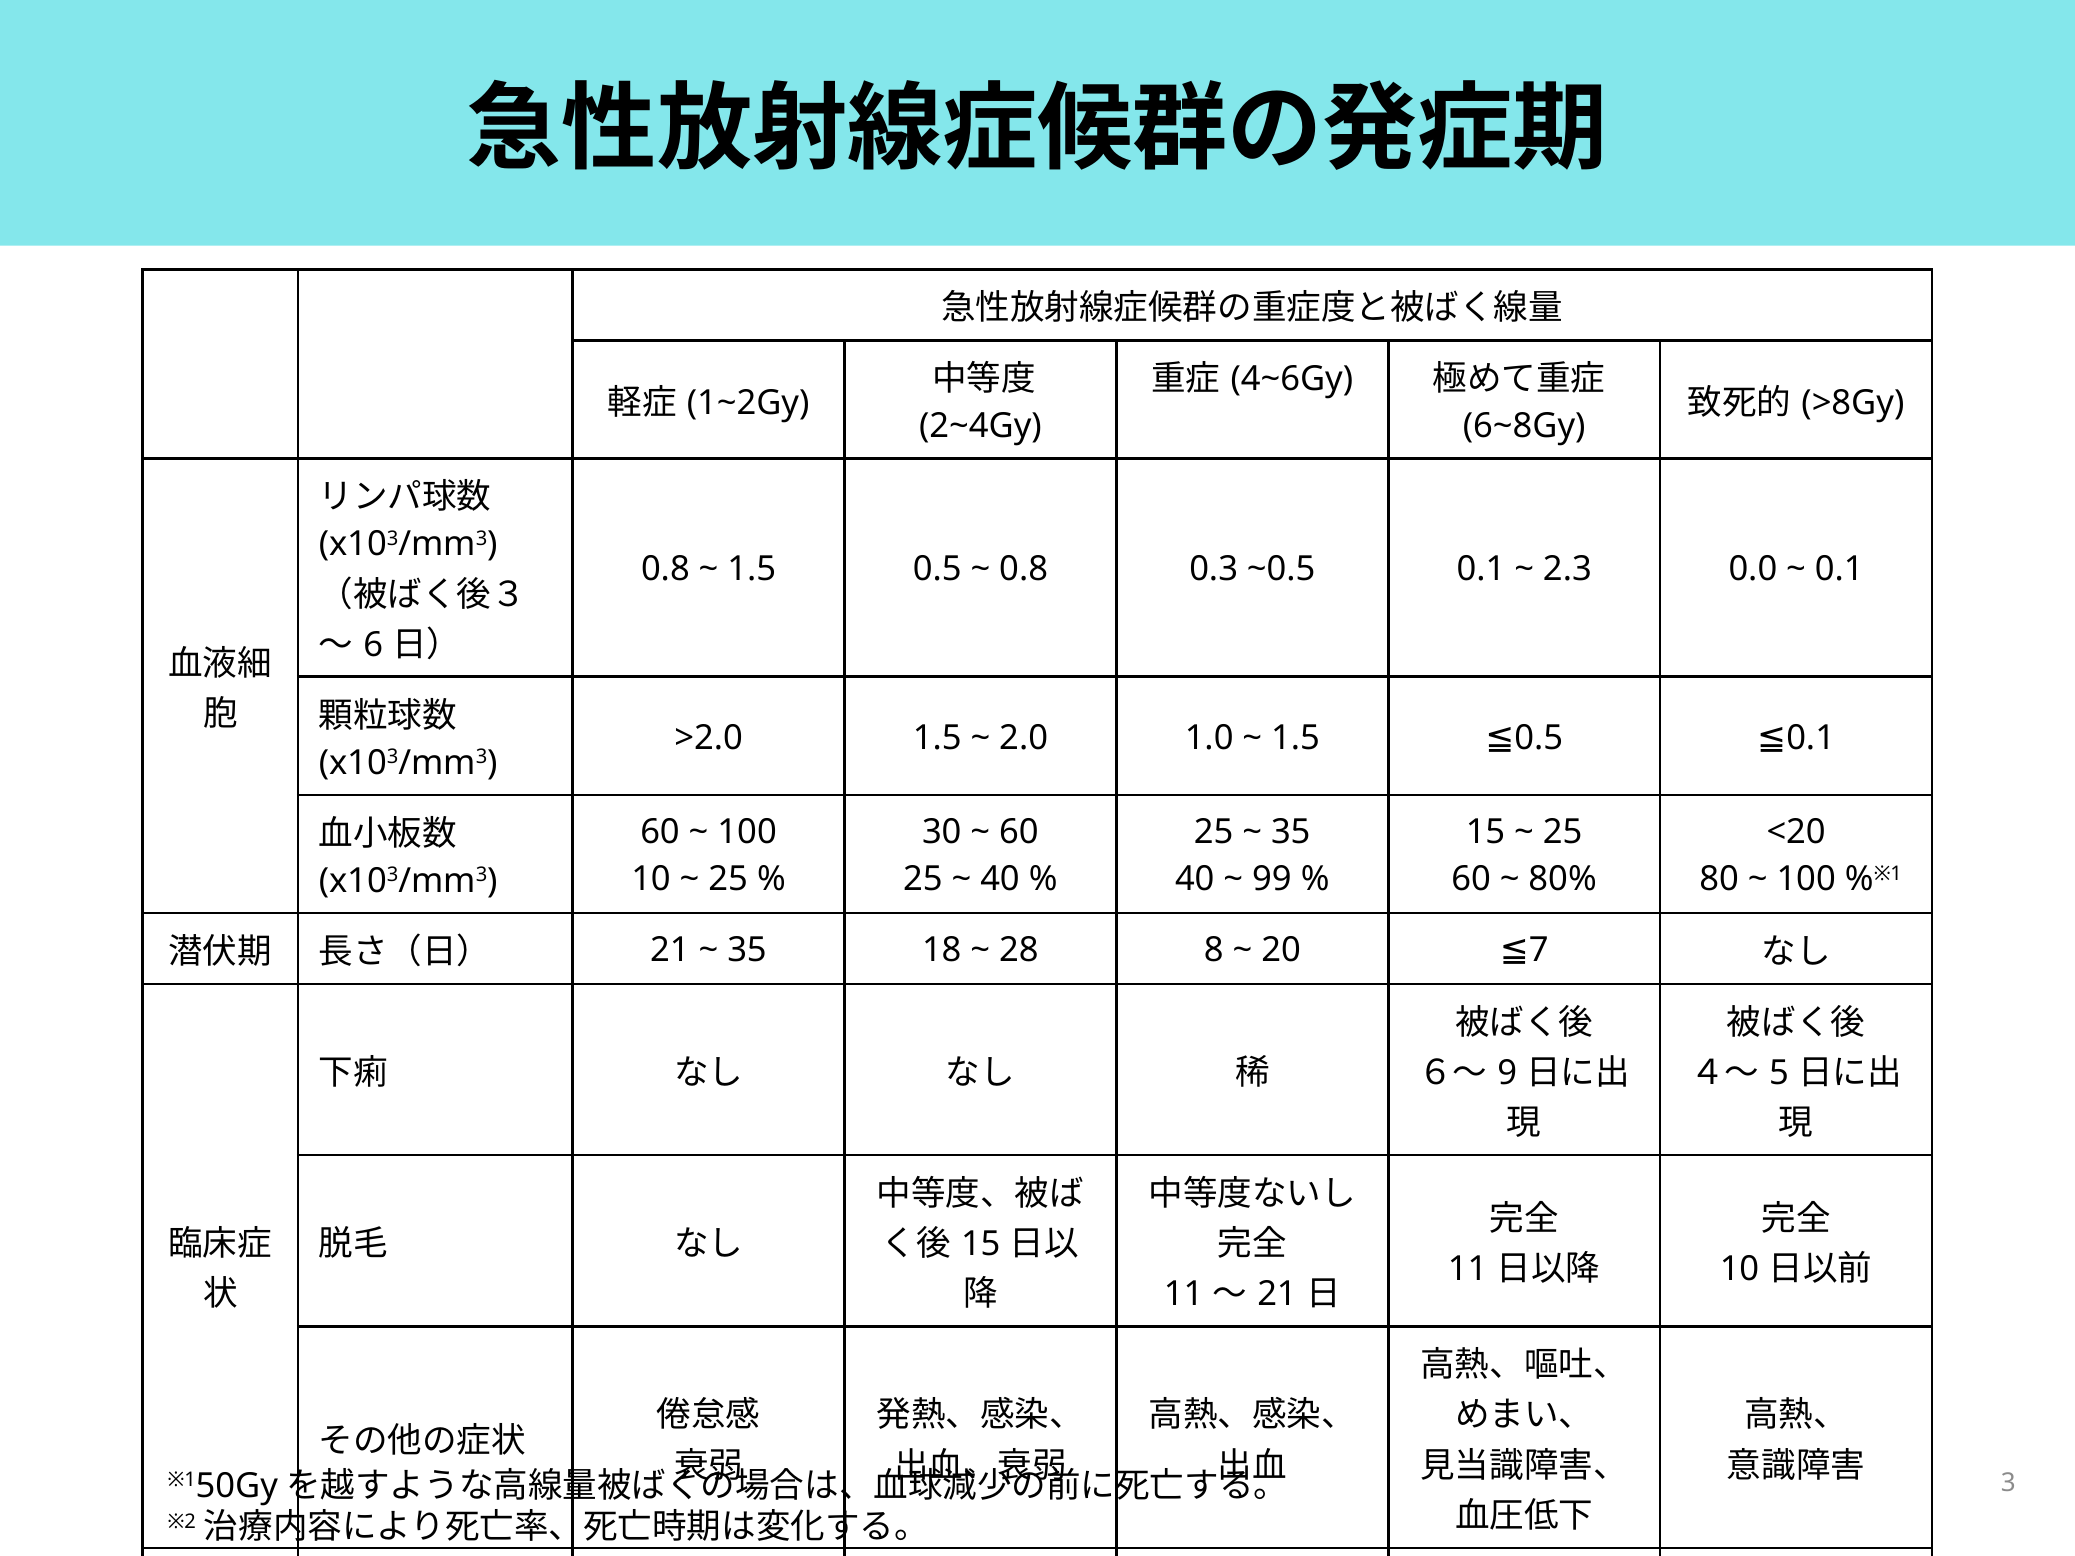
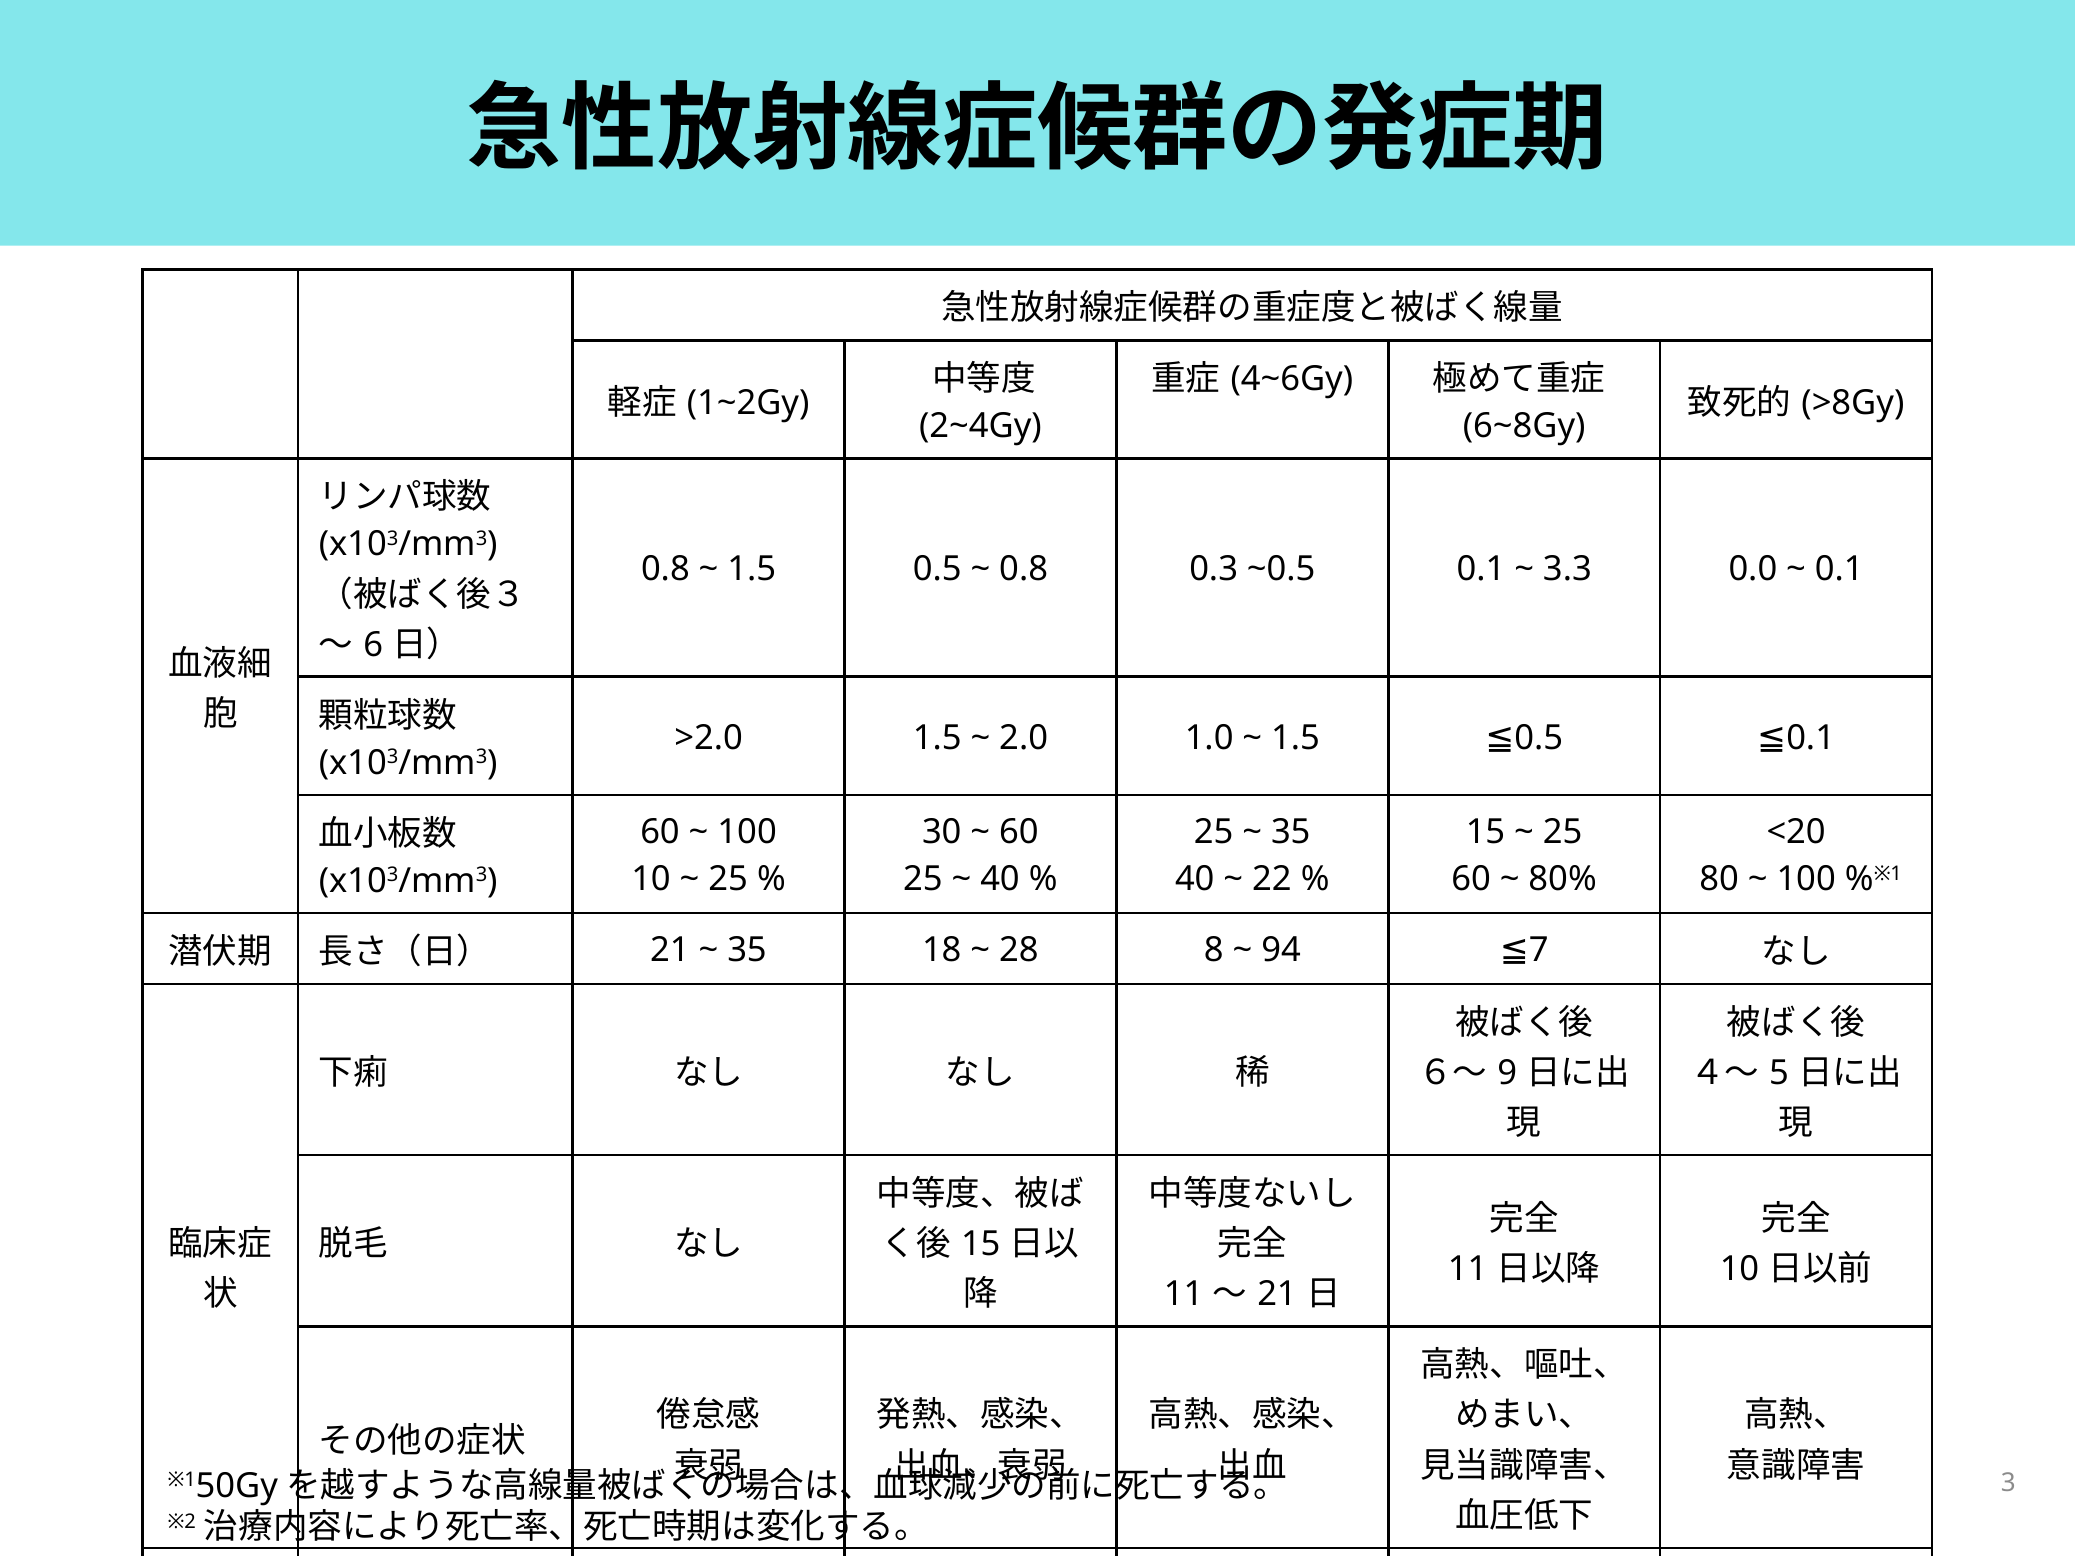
2.3: 2.3 -> 3.3
99: 99 -> 22
20 at (1281, 950): 20 -> 94
